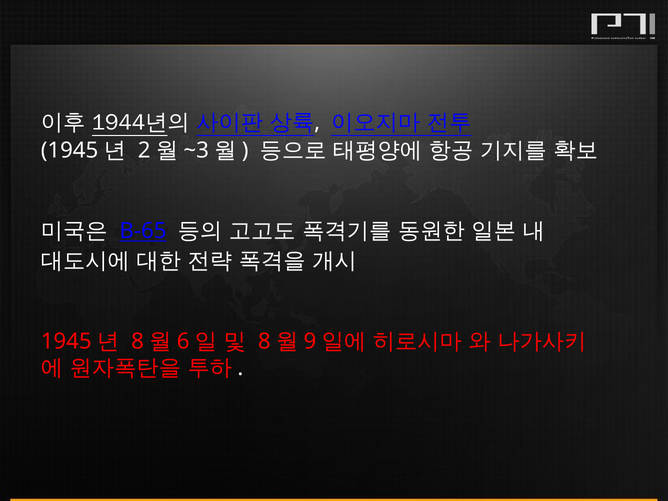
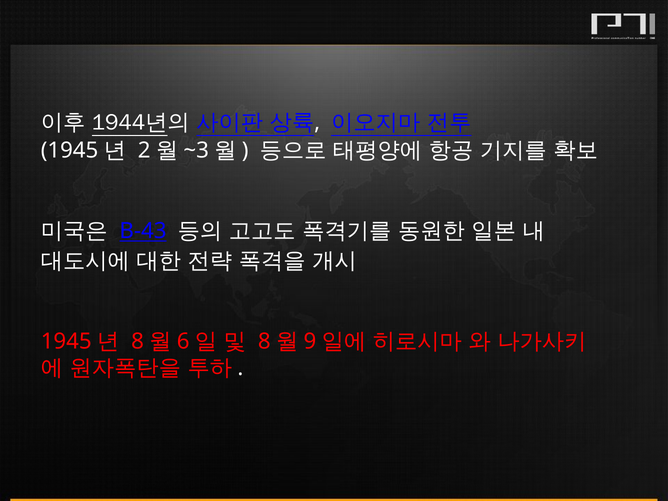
B-65: B-65 -> B-43
